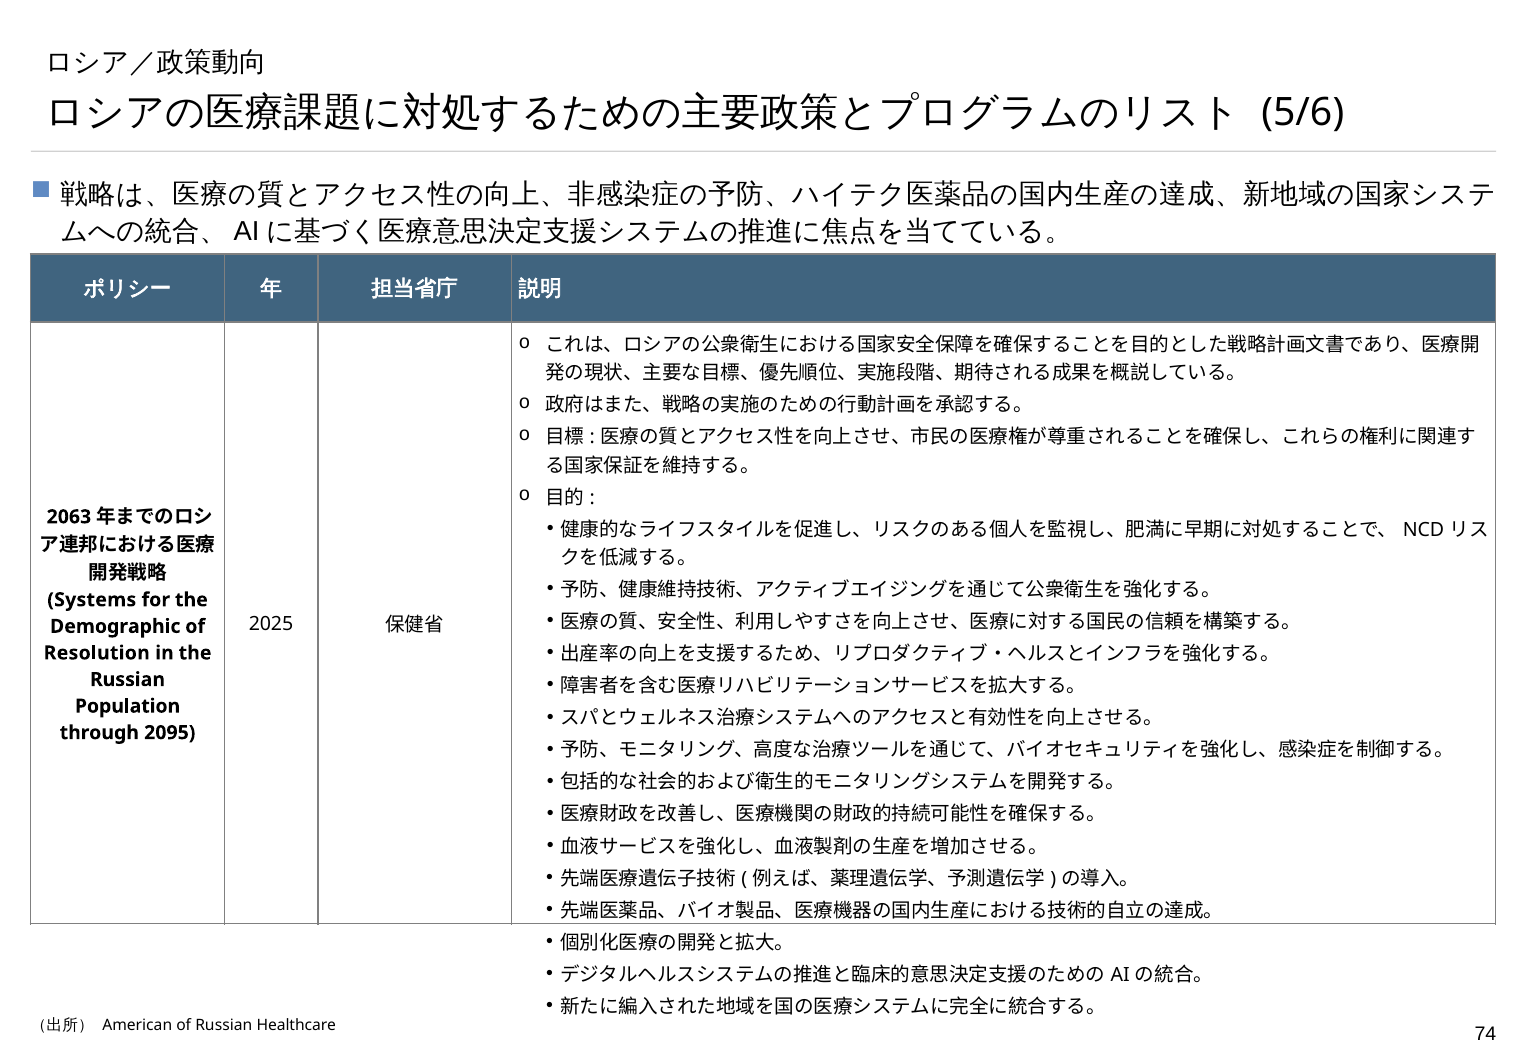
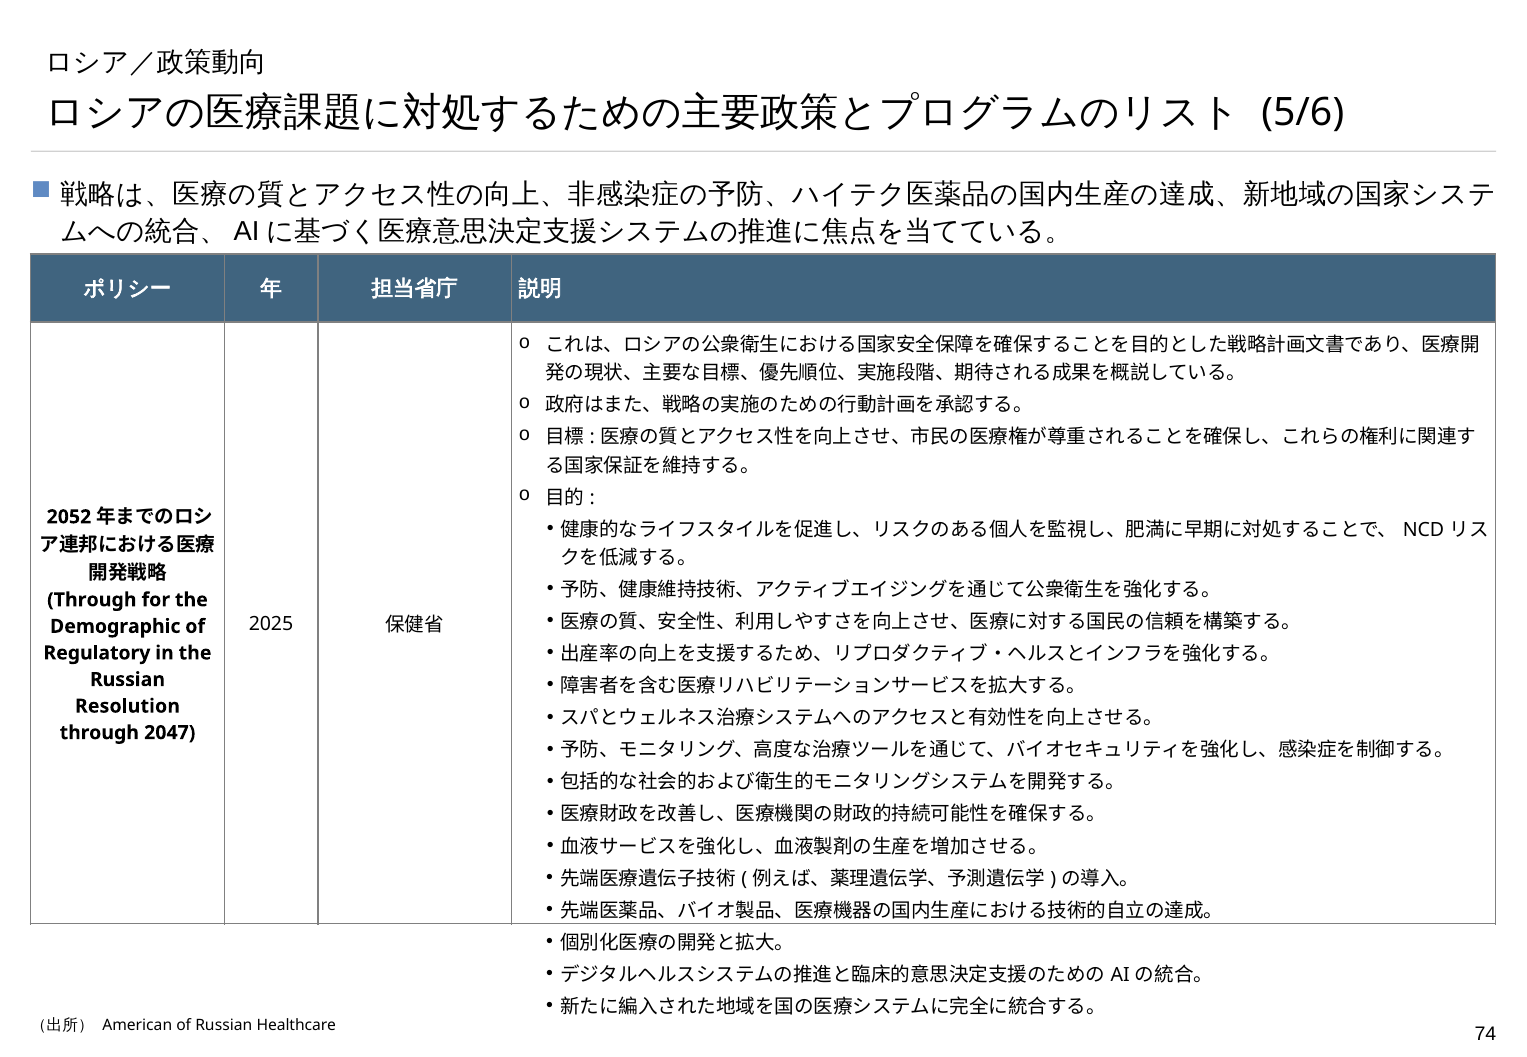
2063: 2063 -> 2052
Systems at (92, 600): Systems -> Through
Resolution: Resolution -> Regulatory
Population: Population -> Resolution
2095: 2095 -> 2047
